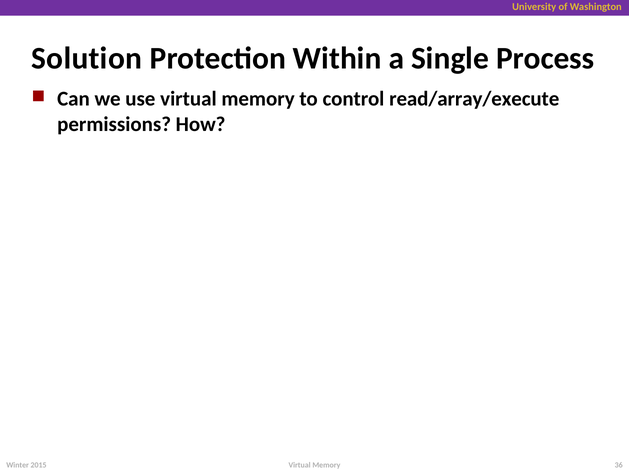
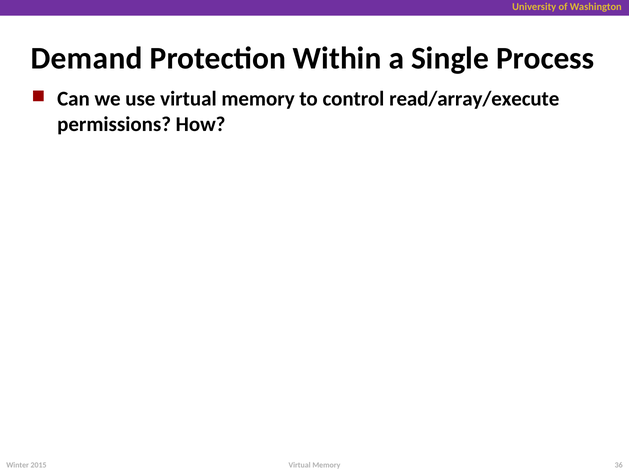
Solution: Solution -> Demand
